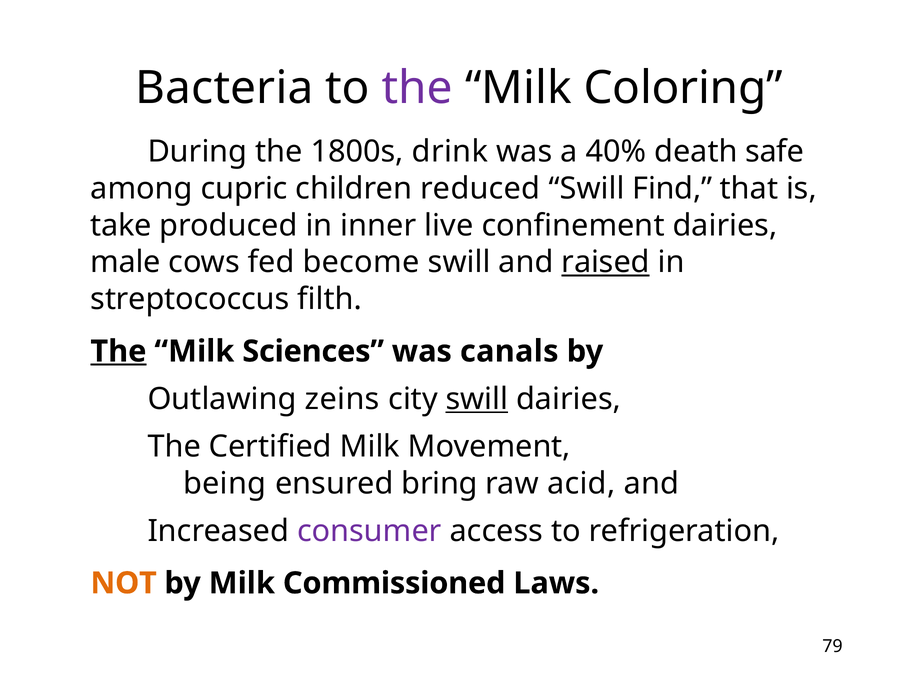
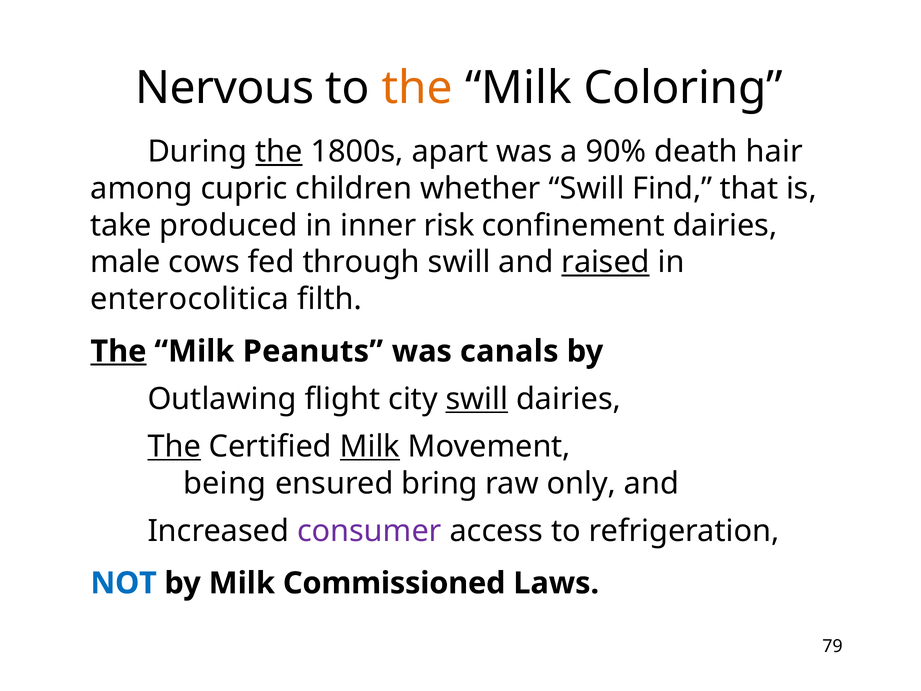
Bacteria: Bacteria -> Nervous
the at (417, 88) colour: purple -> orange
the at (279, 152) underline: none -> present
drink: drink -> apart
40%: 40% -> 90%
safe: safe -> hair
reduced: reduced -> whether
live: live -> risk
become: become -> through
streptococcus: streptococcus -> enterocolitica
Sciences: Sciences -> Peanuts
zeins: zeins -> flight
The at (174, 446) underline: none -> present
Milk at (370, 446) underline: none -> present
acid: acid -> only
NOT colour: orange -> blue
